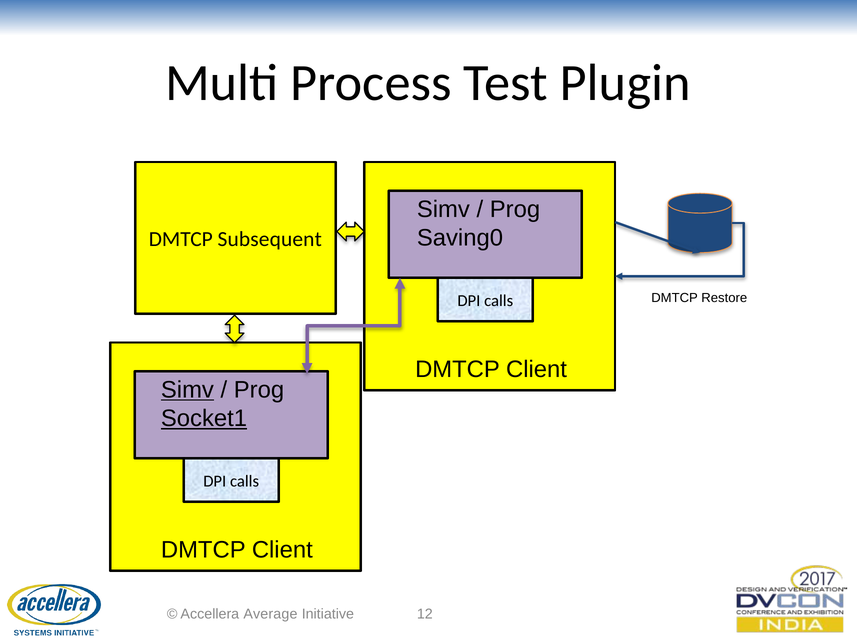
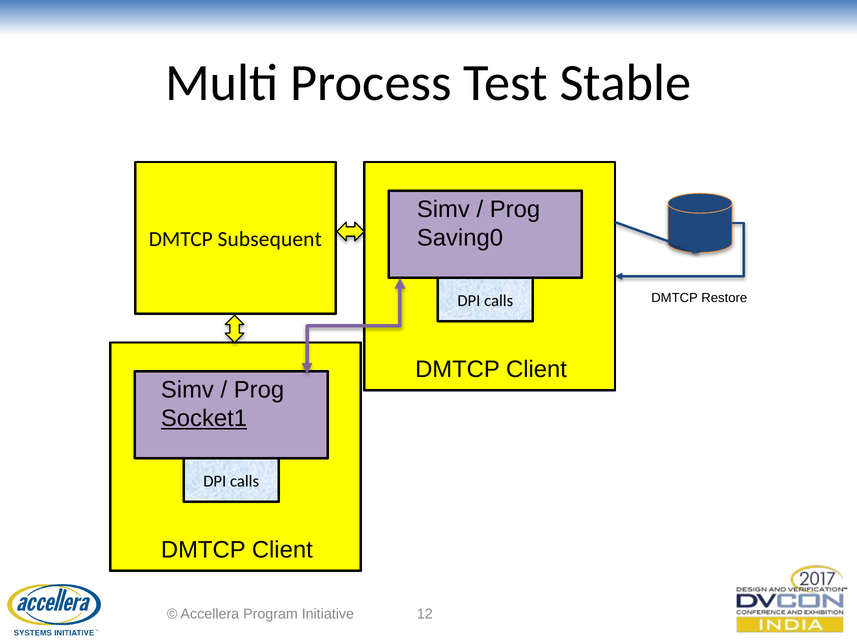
Plugin: Plugin -> Stable
Simv at (187, 390) underline: present -> none
Average: Average -> Program
